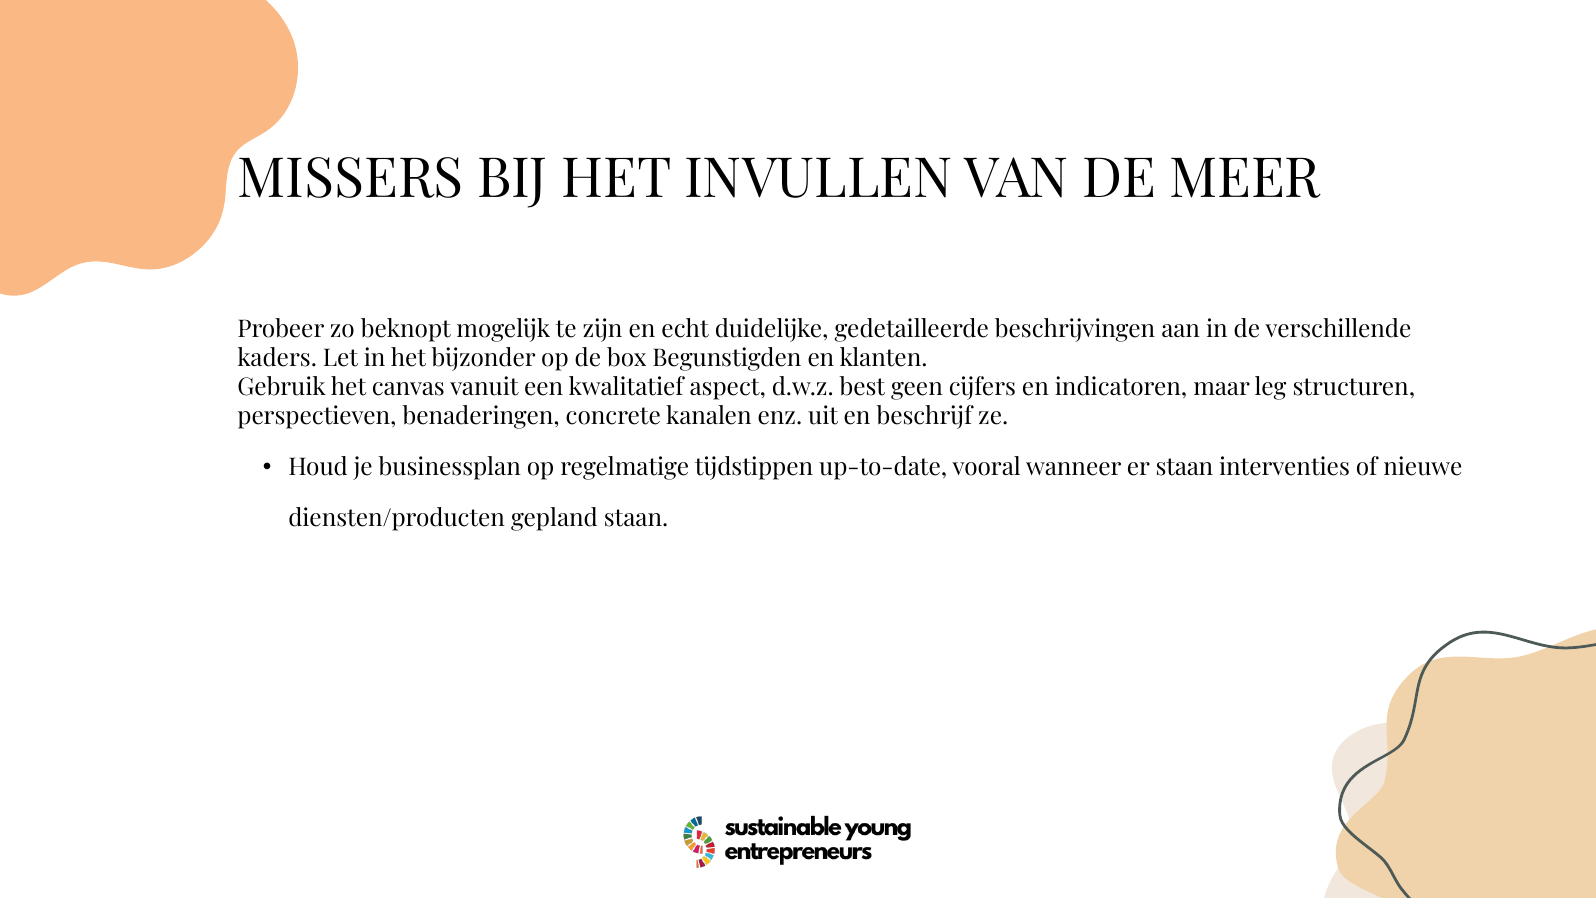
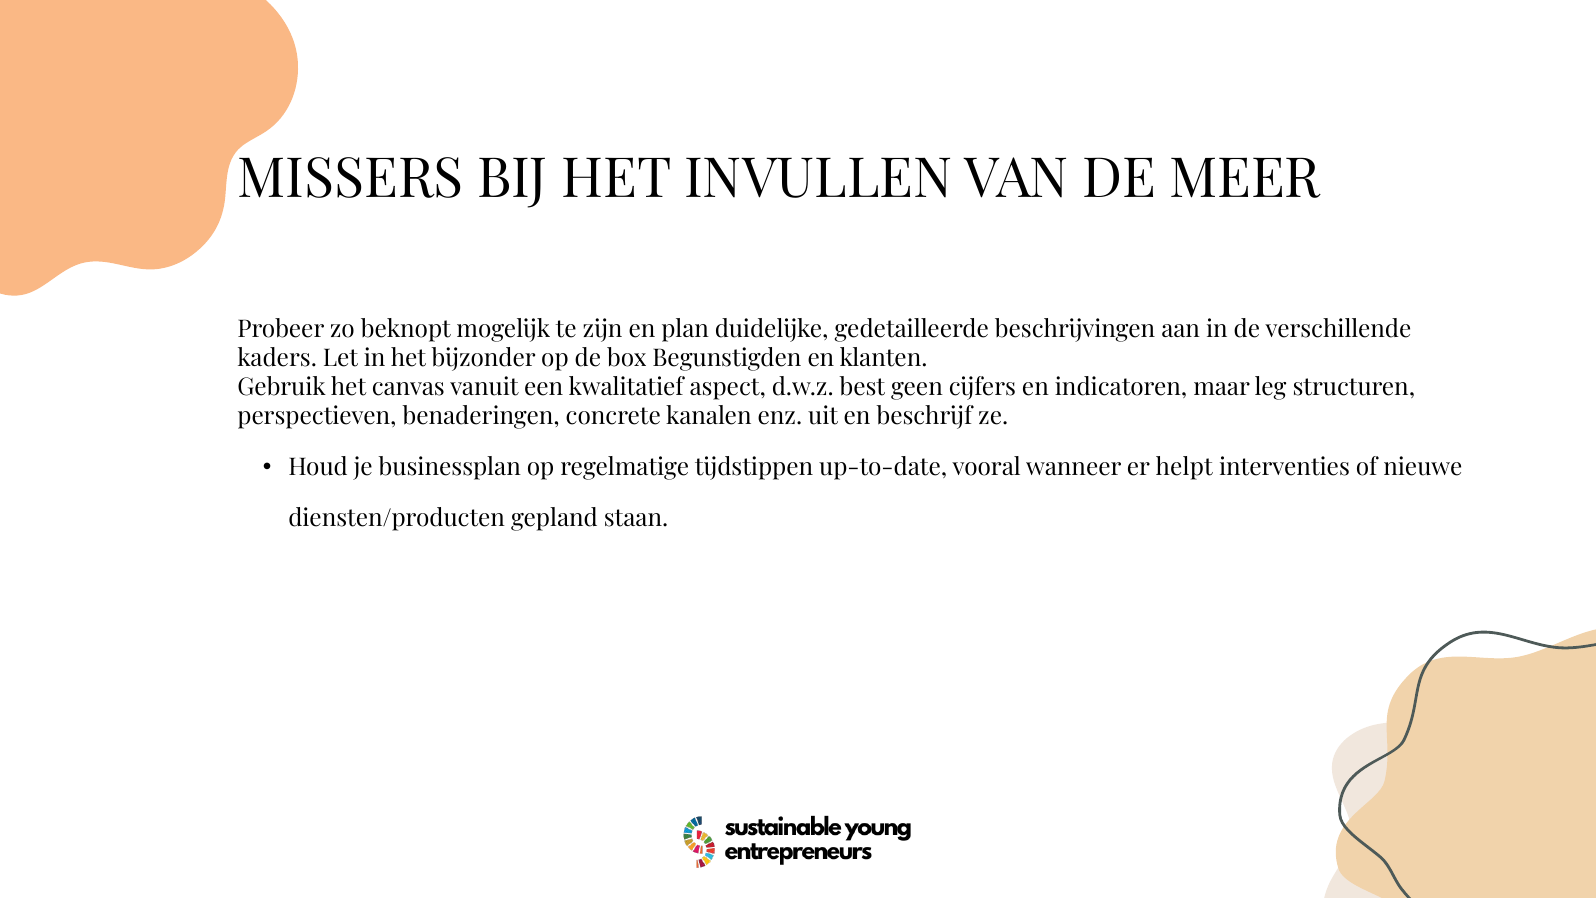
echt: echt -> plan
er staan: staan -> helpt
